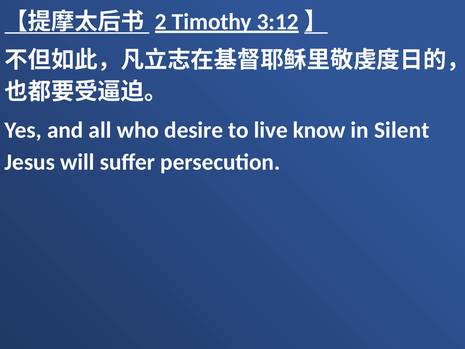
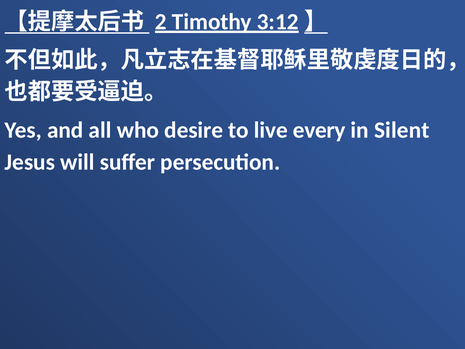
know: know -> every
